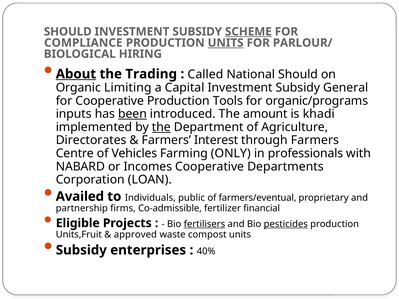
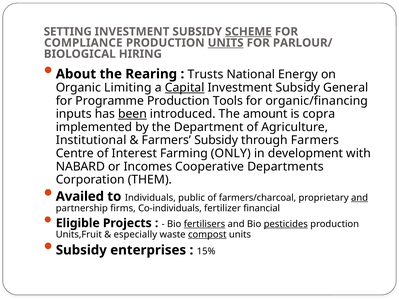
SHOULD at (68, 32): SHOULD -> SETTING
About underline: present -> none
Trading: Trading -> Rearing
Called: Called -> Trusts
National Should: Should -> Energy
Capital underline: none -> present
for Cooperative: Cooperative -> Programme
organic/programs: organic/programs -> organic/financing
khadi: khadi -> copra
the at (161, 127) underline: present -> none
Directorates: Directorates -> Institutional
Farmers Interest: Interest -> Subsidy
Vehicles: Vehicles -> Interest
professionals: professionals -> development
LOAN: LOAN -> THEM
farmers/eventual: farmers/eventual -> farmers/charcoal
and at (360, 198) underline: none -> present
Co-admissible: Co-admissible -> Co-individuals
approved: approved -> especially
compost underline: none -> present
40%: 40% -> 15%
